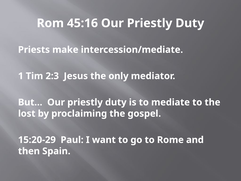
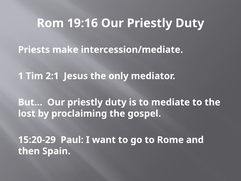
45:16: 45:16 -> 19:16
2:3: 2:3 -> 2:1
